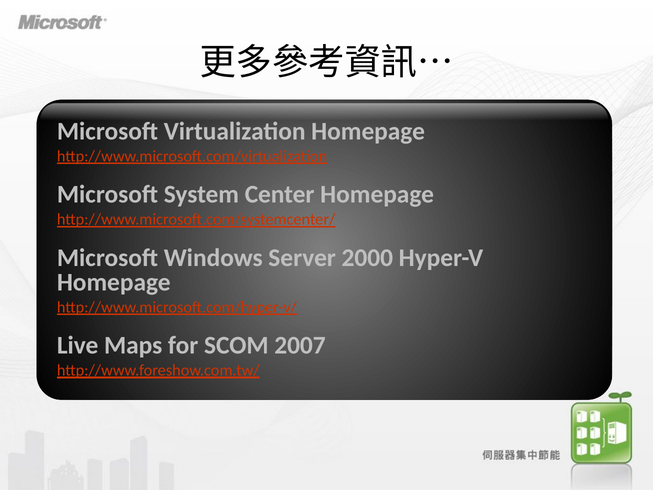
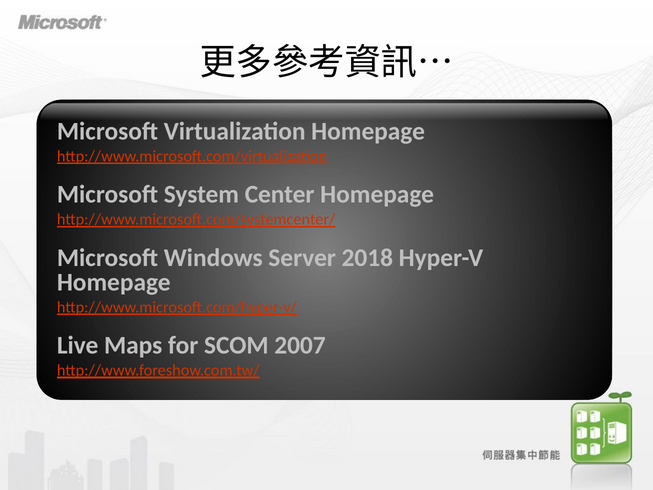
2000: 2000 -> 2018
